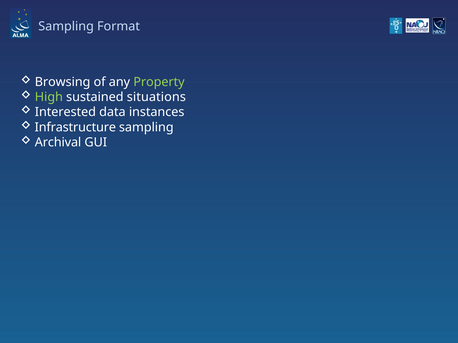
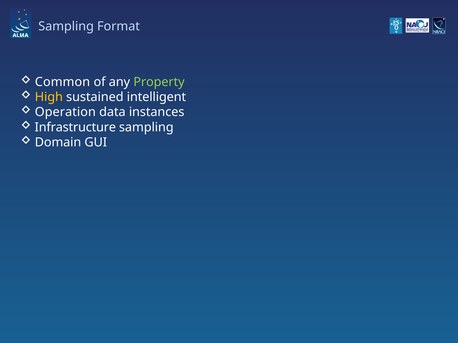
Browsing: Browsing -> Common
High colour: light green -> yellow
situations: situations -> intelligent
Interested: Interested -> Operation
Archival: Archival -> Domain
